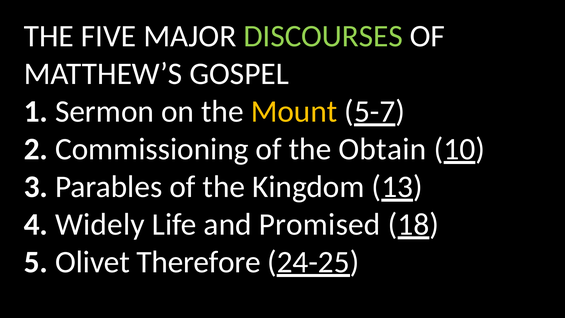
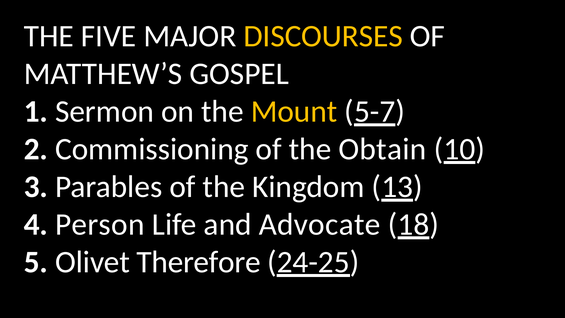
DISCOURSES colour: light green -> yellow
Widely: Widely -> Person
Promised: Promised -> Advocate
